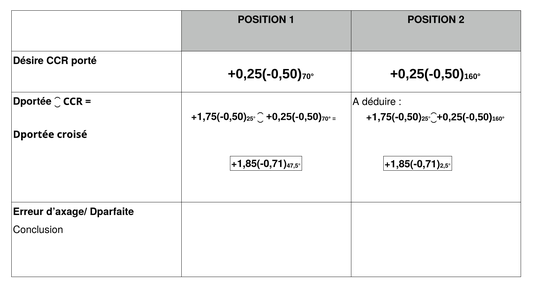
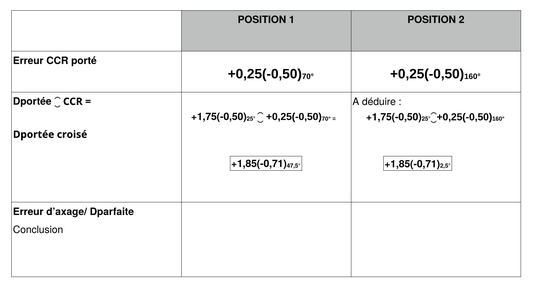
Désire at (28, 61): Désire -> Erreur
